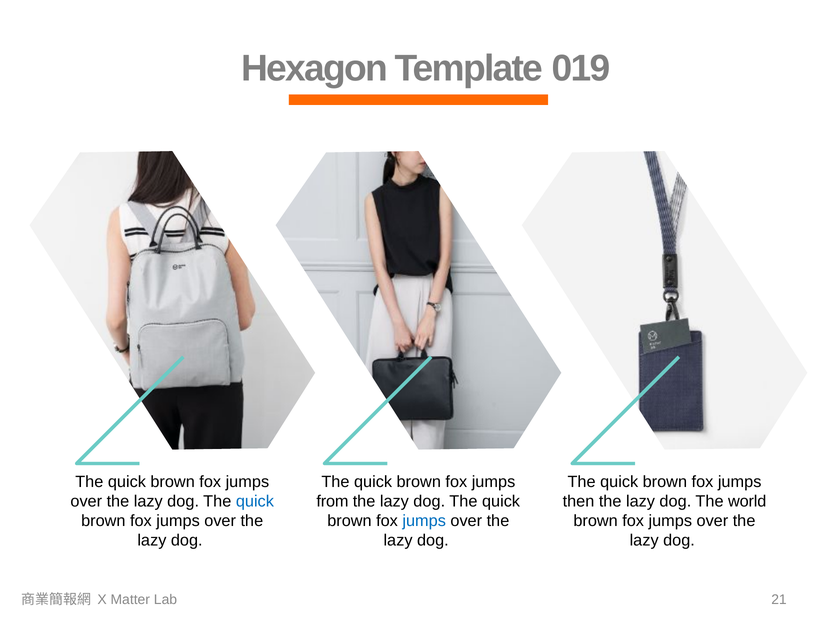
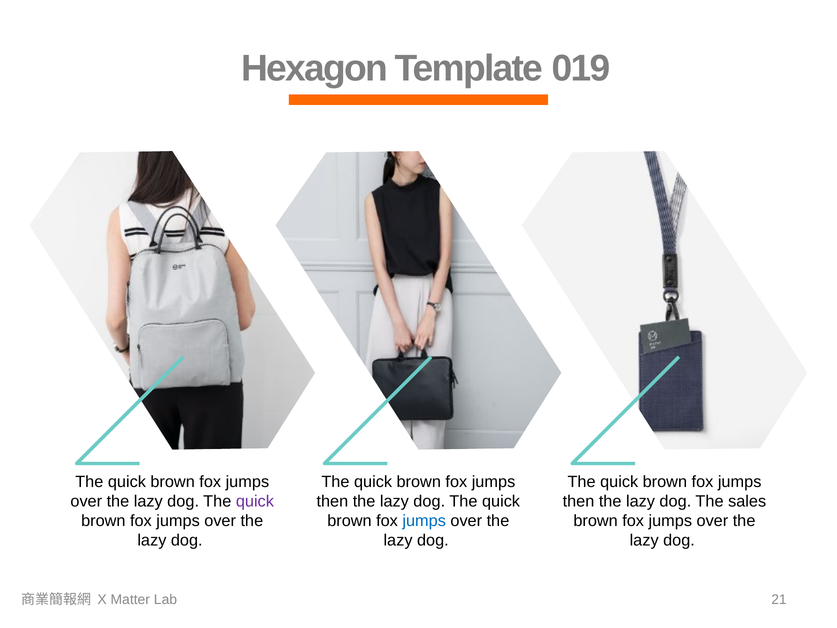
quick at (255, 501) colour: blue -> purple
from at (332, 501): from -> then
world: world -> sales
